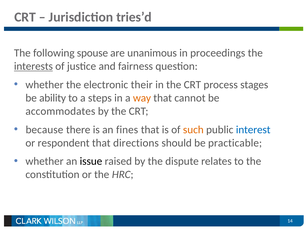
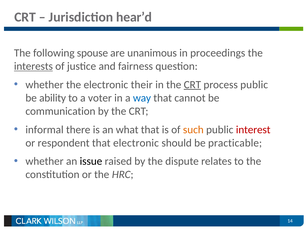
tries’d: tries’d -> hear’d
CRT at (192, 85) underline: none -> present
process stages: stages -> public
steps: steps -> voter
way colour: orange -> blue
accommodates: accommodates -> communication
because: because -> informal
fines: fines -> what
interest colour: blue -> red
that directions: directions -> electronic
